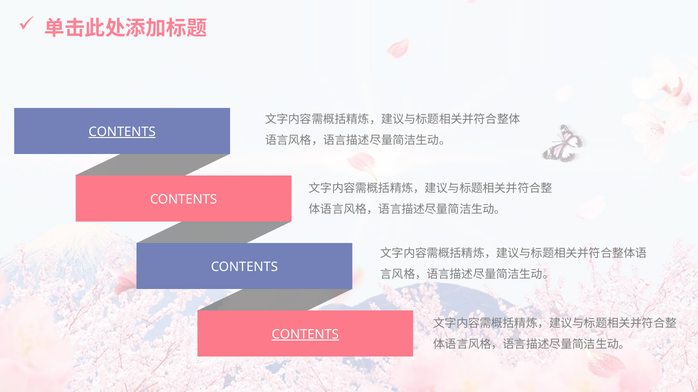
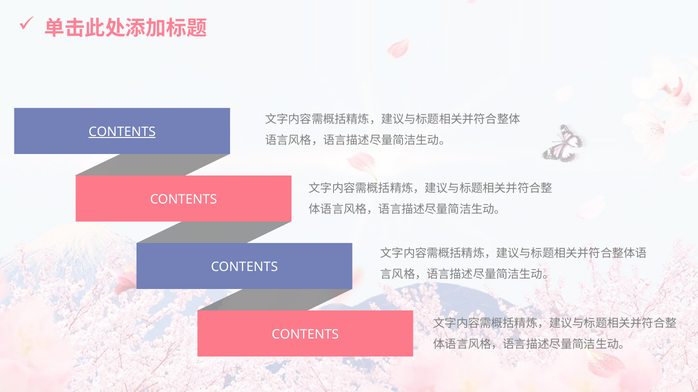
CONTENTS at (305, 335) underline: present -> none
